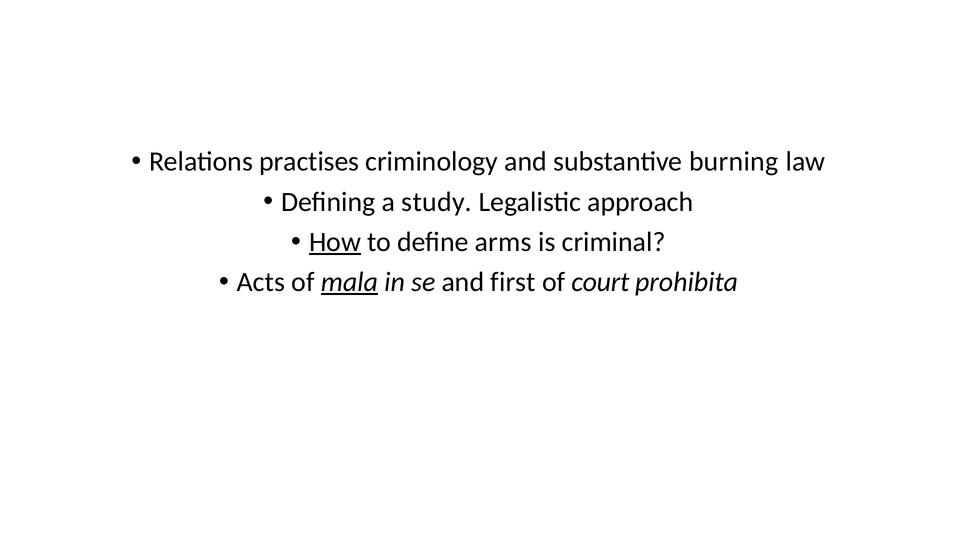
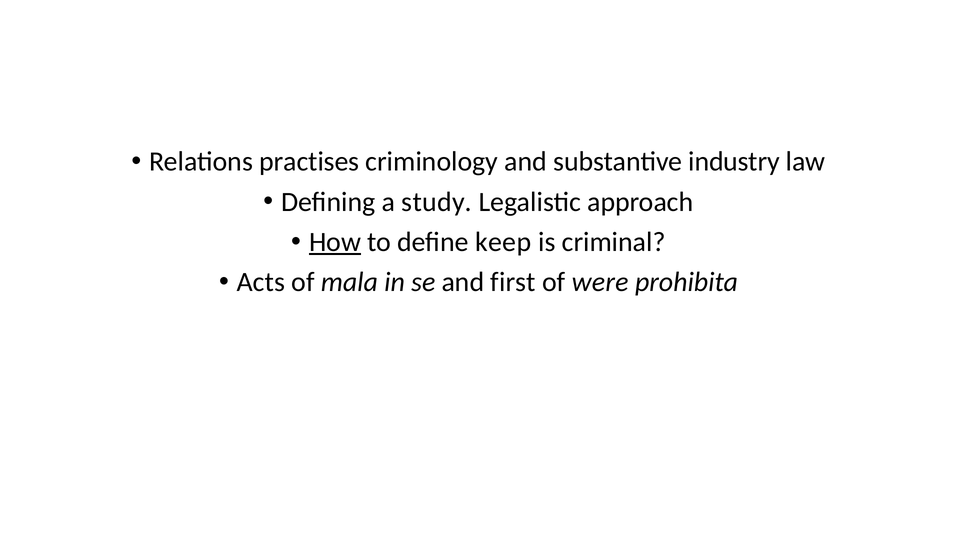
burning: burning -> industry
arms: arms -> keep
mala underline: present -> none
court: court -> were
